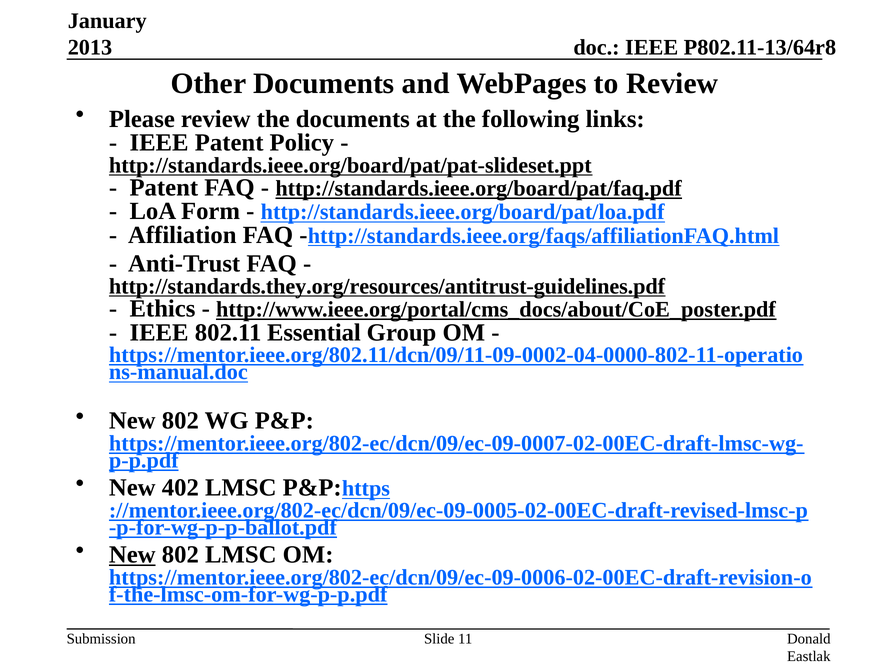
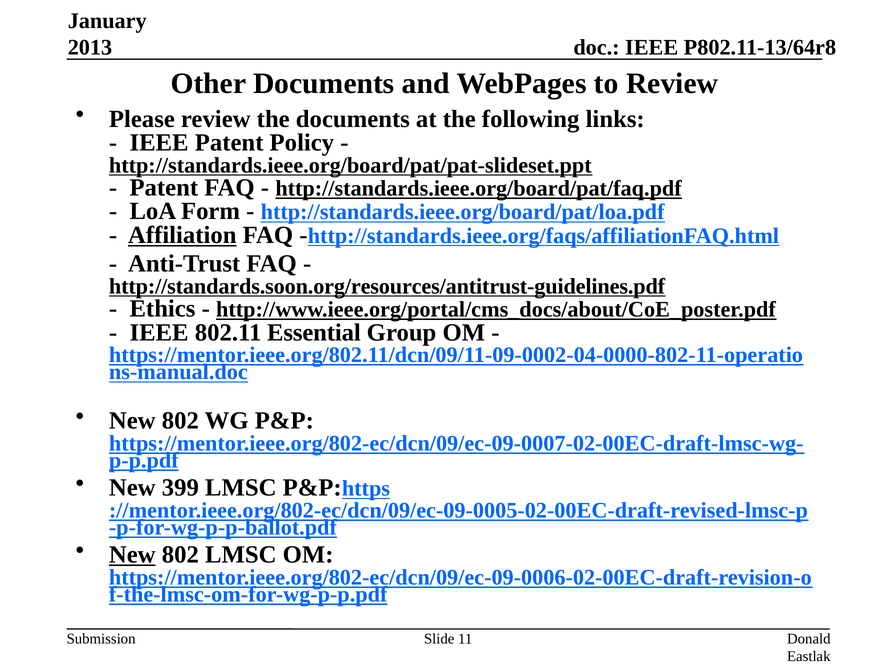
Affiliation underline: none -> present
http://standards.they.org/resources/antitrust-guidelines.pdf: http://standards.they.org/resources/antitrust-guidelines.pdf -> http://standards.soon.org/resources/antitrust-guidelines.pdf
402: 402 -> 399
